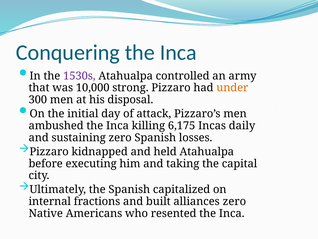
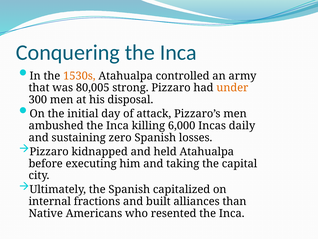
1530s colour: purple -> orange
10,000: 10,000 -> 80,005
6,175: 6,175 -> 6,000
alliances zero: zero -> than
